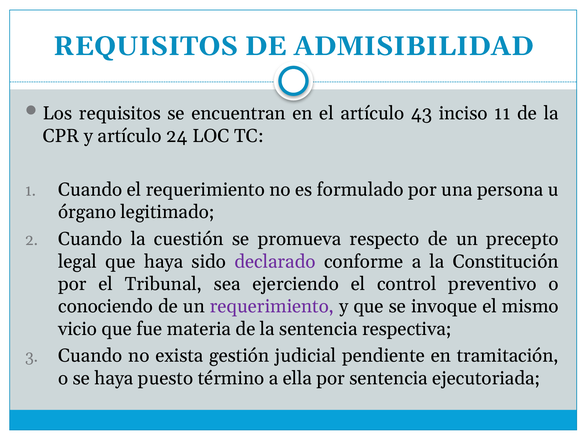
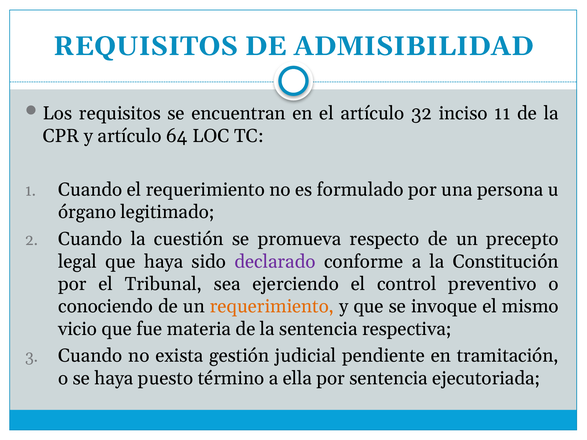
43: 43 -> 32
24: 24 -> 64
requerimiento at (272, 307) colour: purple -> orange
